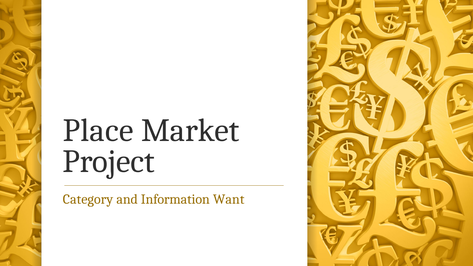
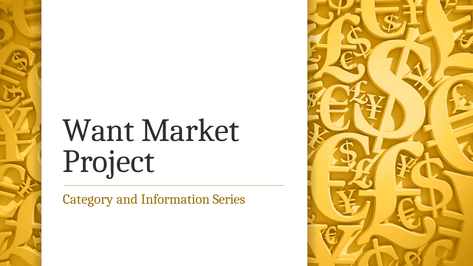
Place: Place -> Want
Want: Want -> Series
